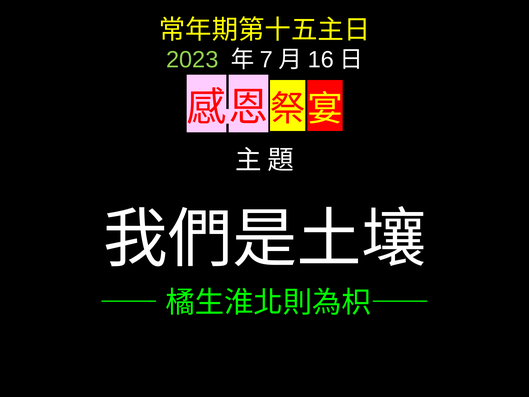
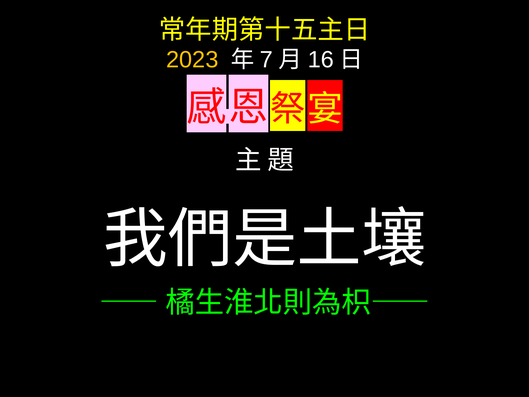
2023 colour: light green -> yellow
